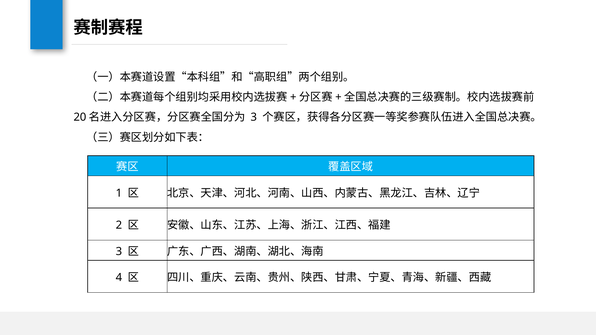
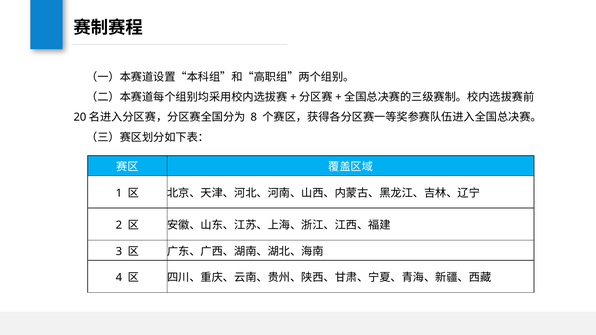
3 at (254, 117): 3 -> 8
